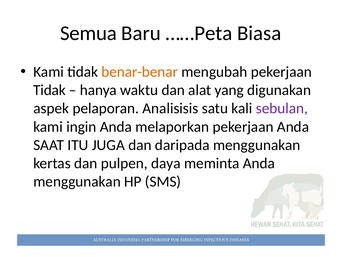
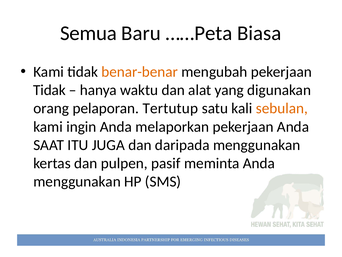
aspek: aspek -> orang
Analisisis: Analisisis -> Tertutup
sebulan colour: purple -> orange
daya: daya -> pasif
